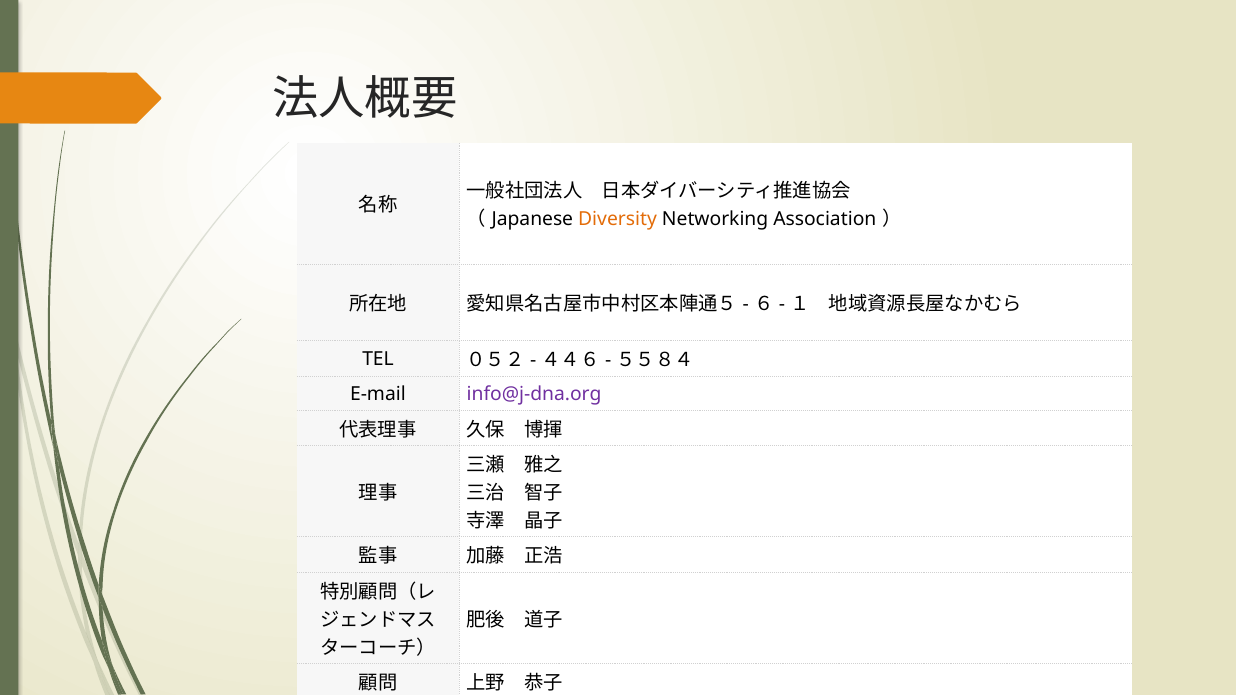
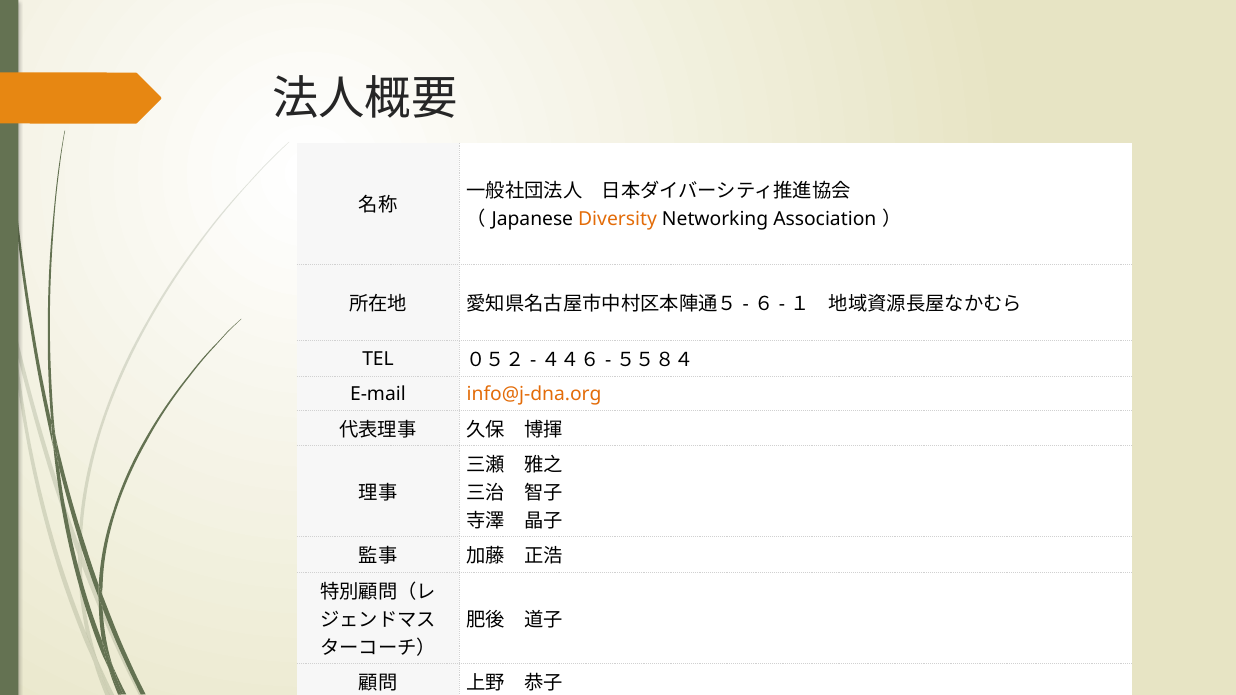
info@j-dna.org colour: purple -> orange
